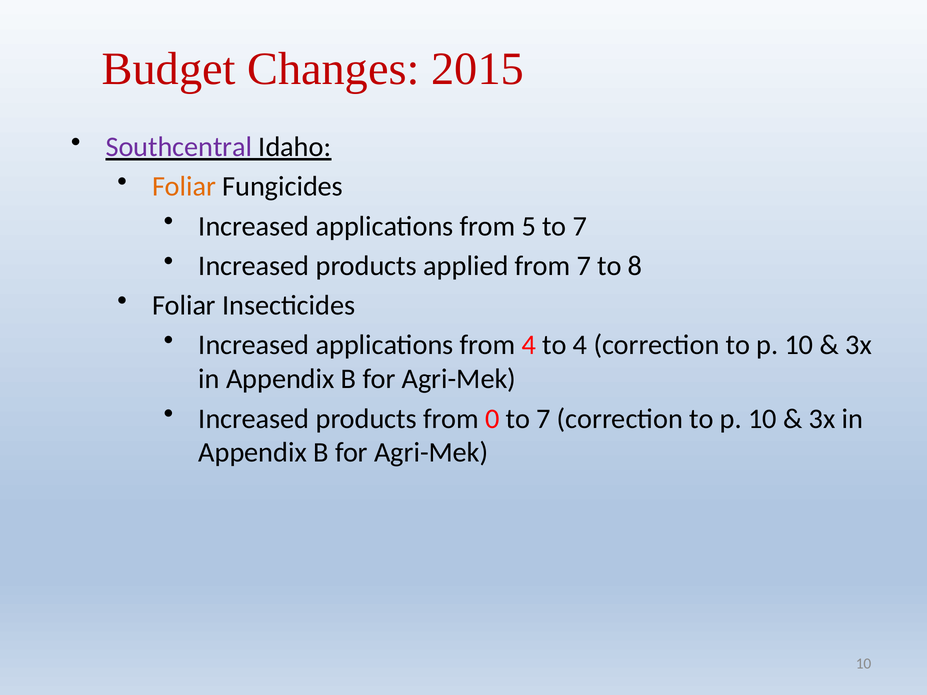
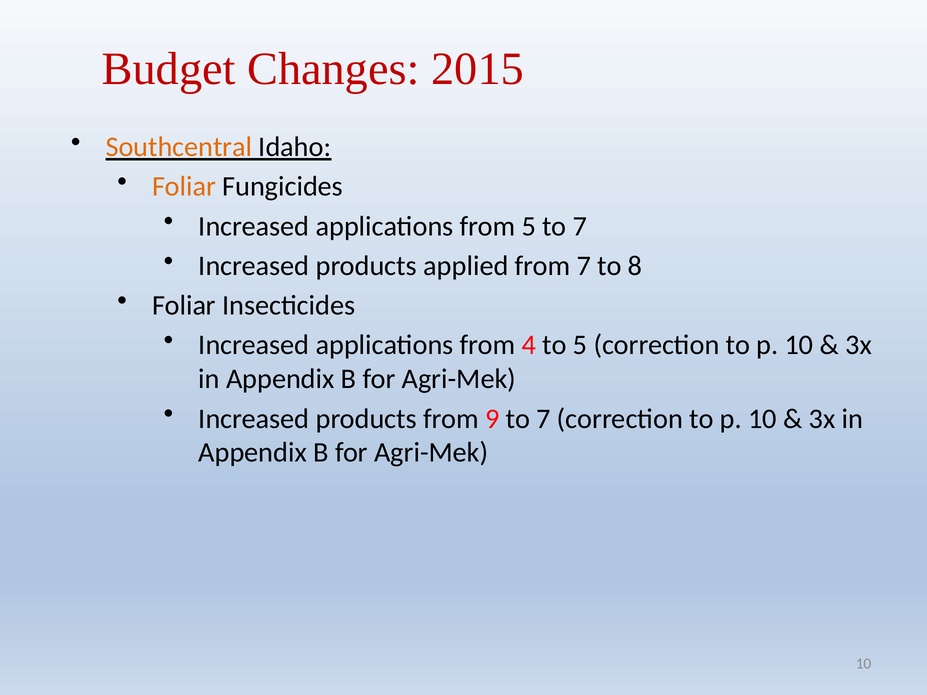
Southcentral colour: purple -> orange
to 4: 4 -> 5
0: 0 -> 9
